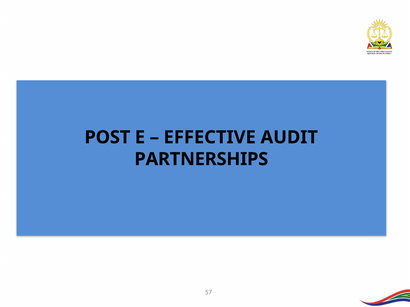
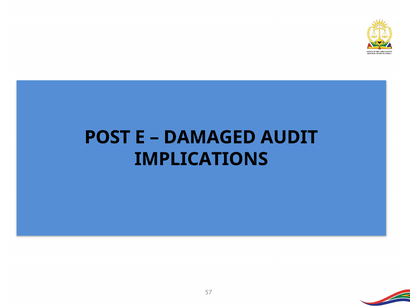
EFFECTIVE: EFFECTIVE -> DAMAGED
PARTNERSHIPS: PARTNERSHIPS -> IMPLICATIONS
